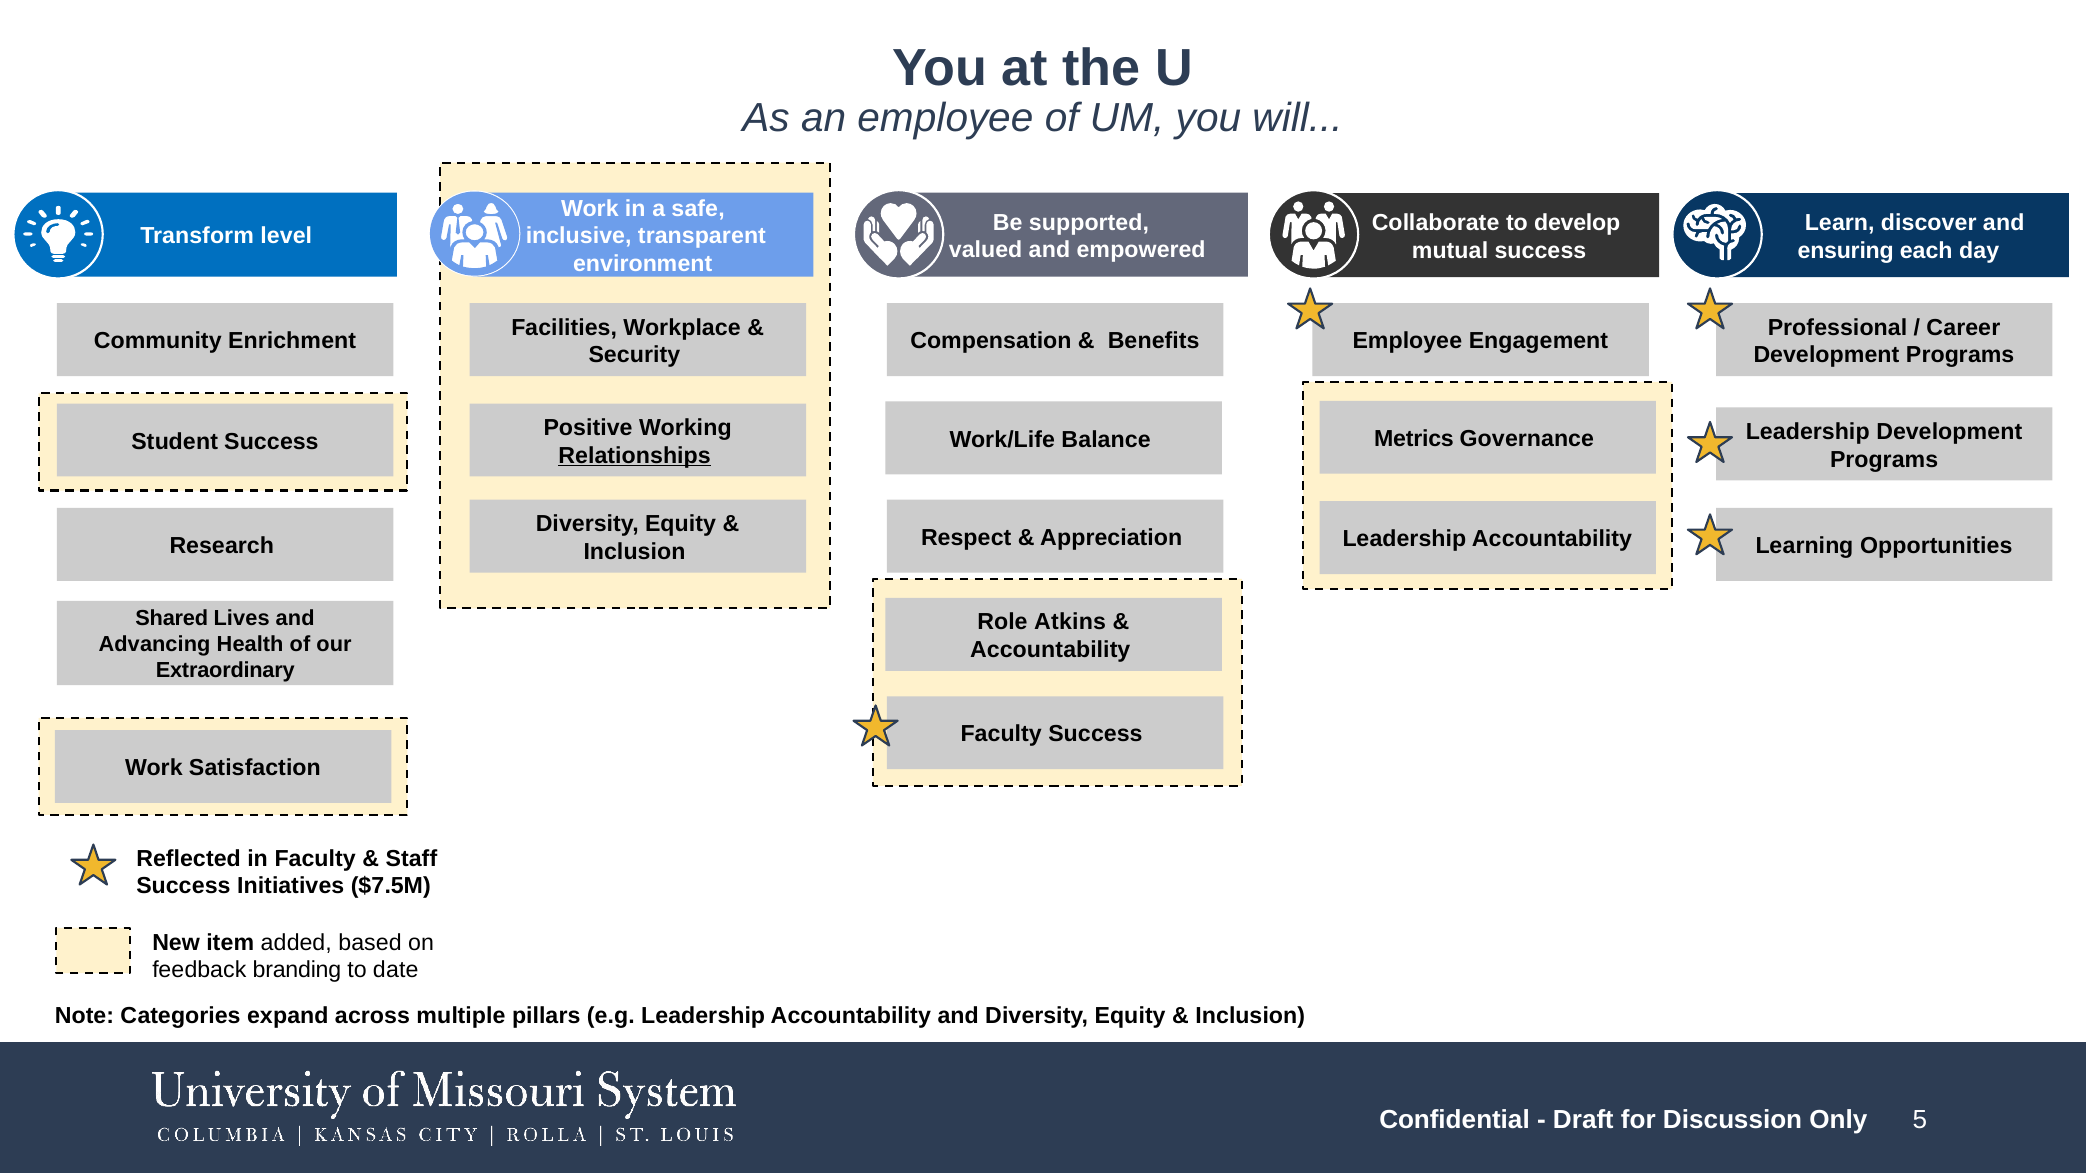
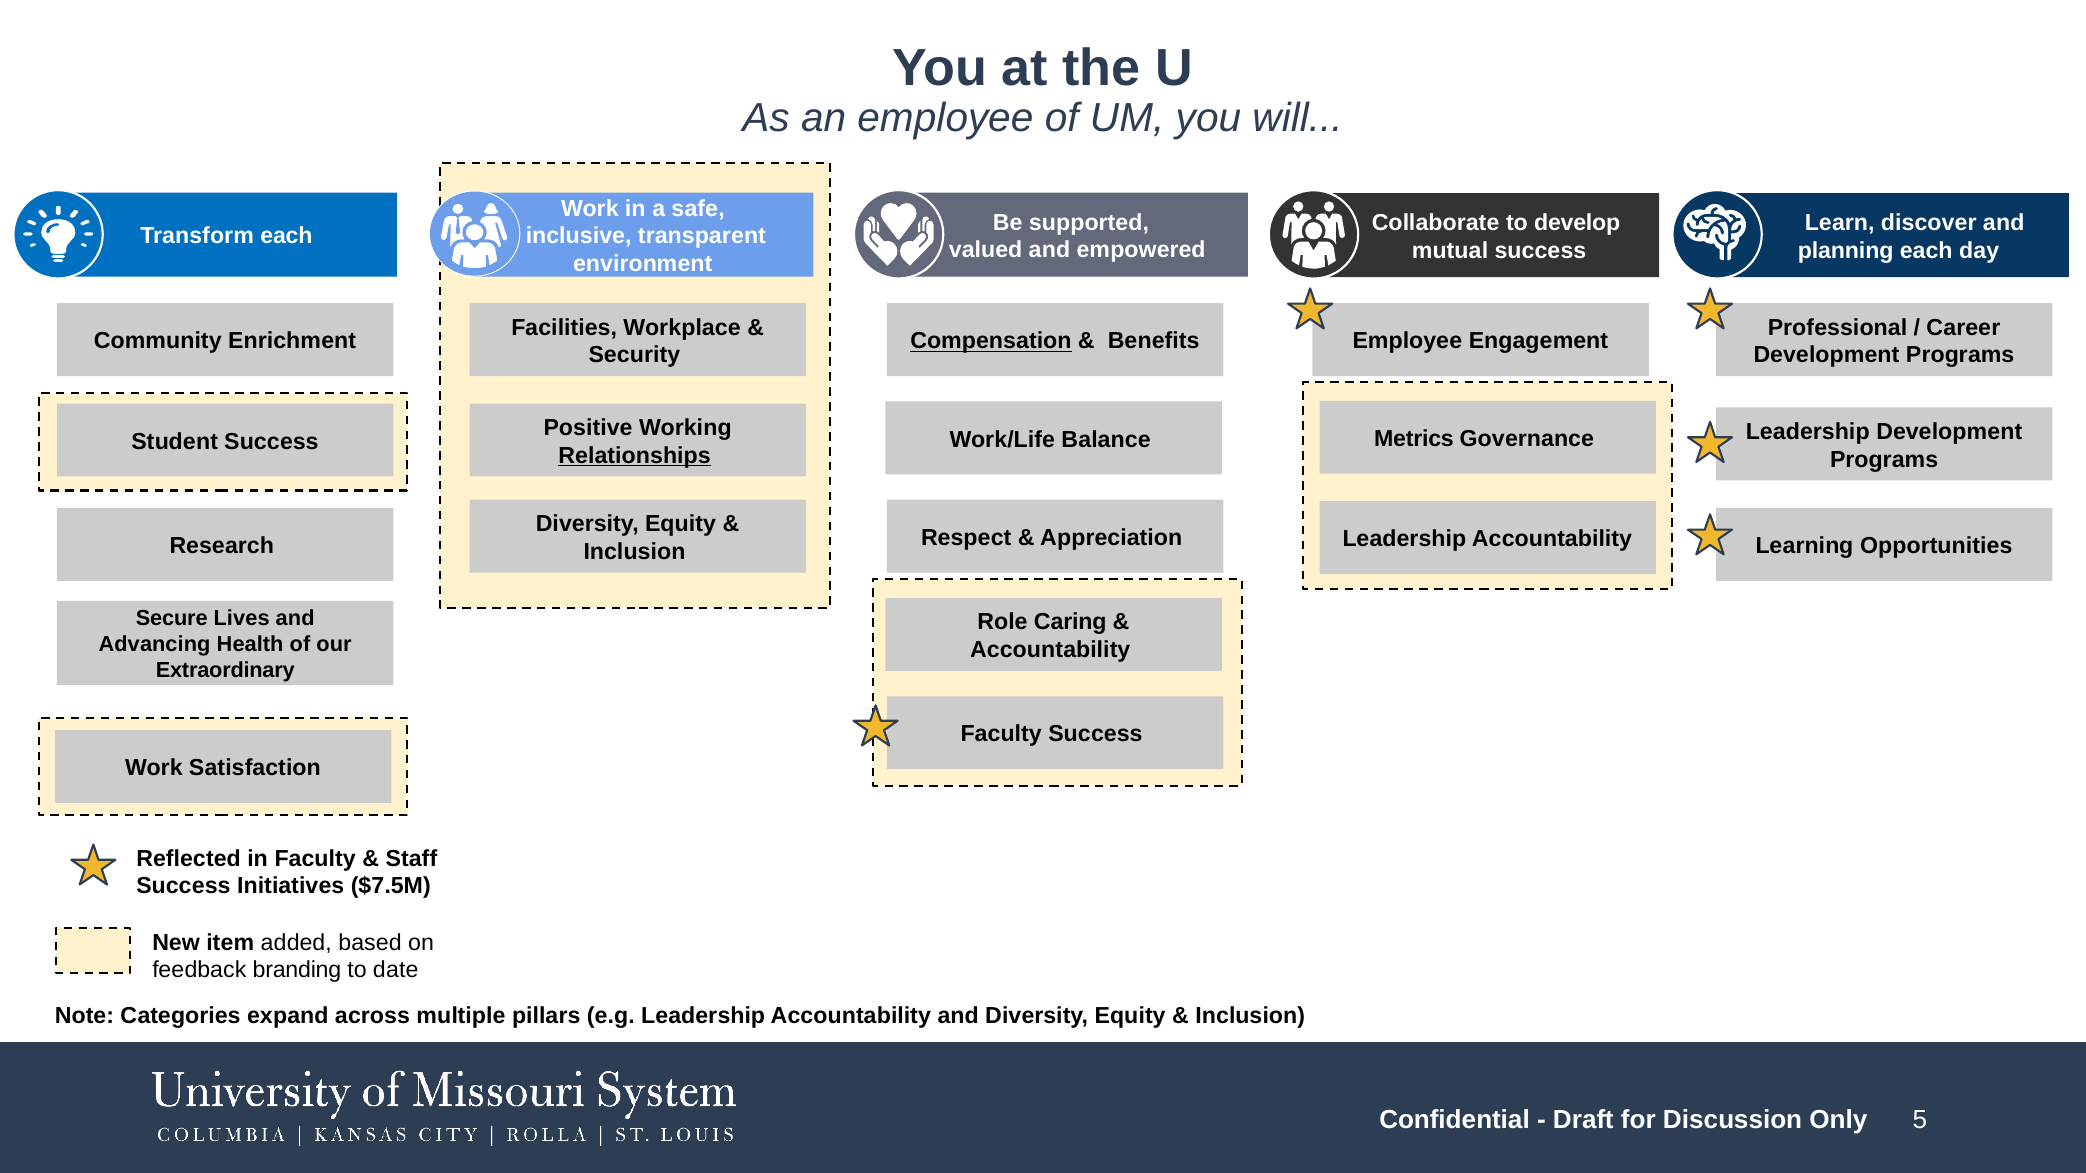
Transform level: level -> each
ensuring: ensuring -> planning
Compensation underline: none -> present
Shared: Shared -> Secure
Atkins: Atkins -> Caring
